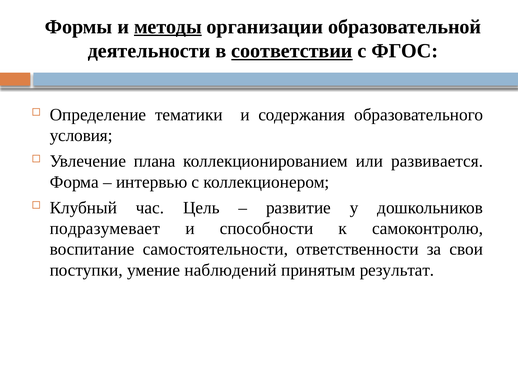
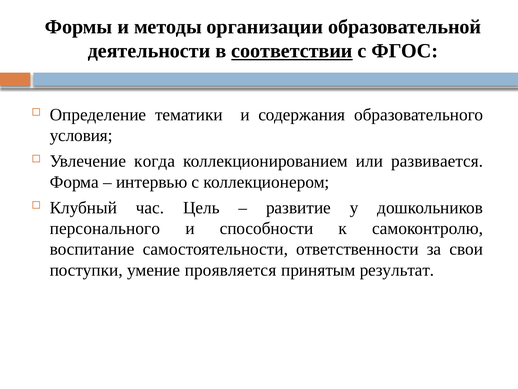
методы underline: present -> none
плана: плана -> когда
подразумевает: подразумевает -> персонального
наблюдений: наблюдений -> проявляется
